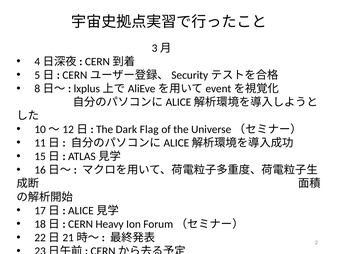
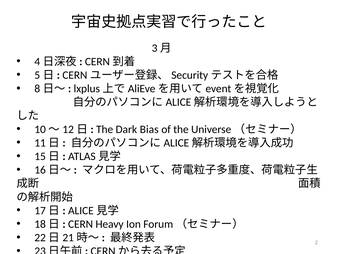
Flag: Flag -> Bias
